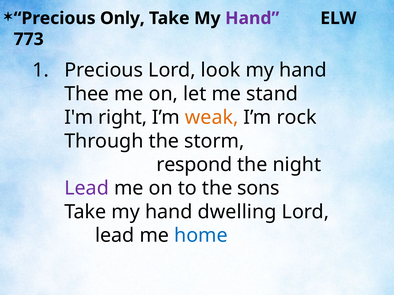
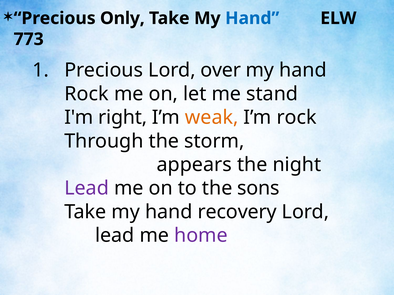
Hand at (252, 18) colour: purple -> blue
look: look -> over
Thee at (87, 94): Thee -> Rock
respond: respond -> appears
dwelling: dwelling -> recovery
home colour: blue -> purple
